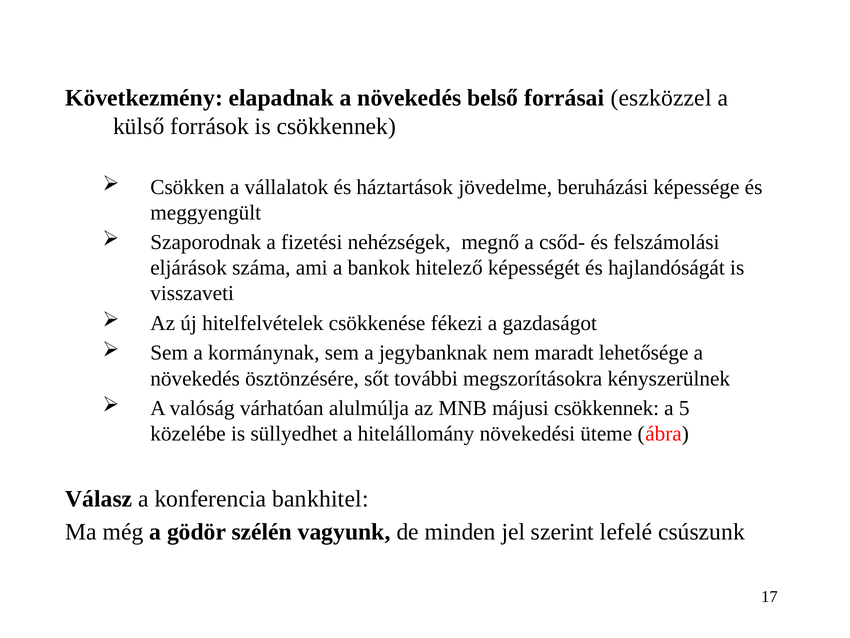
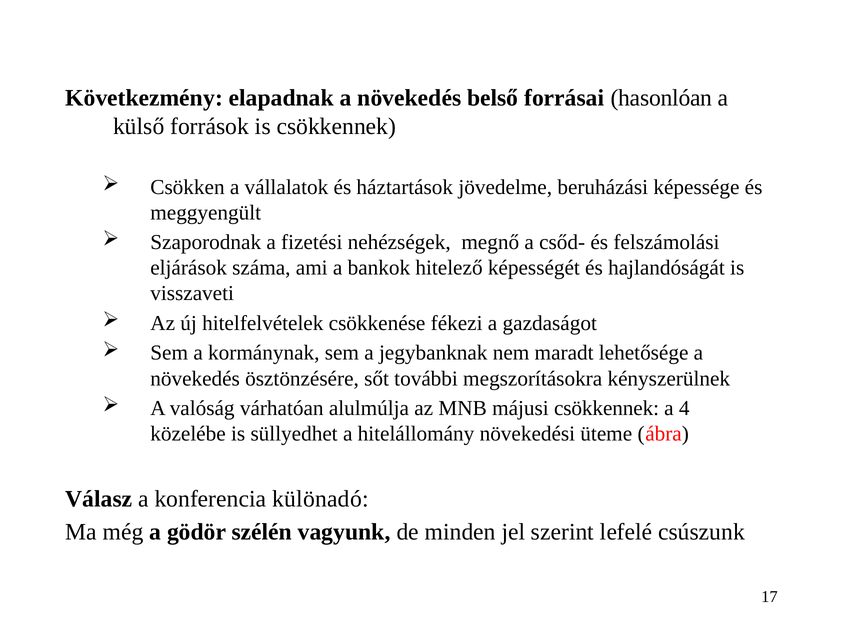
eszközzel: eszközzel -> hasonlóan
5: 5 -> 4
bankhitel: bankhitel -> különadó
